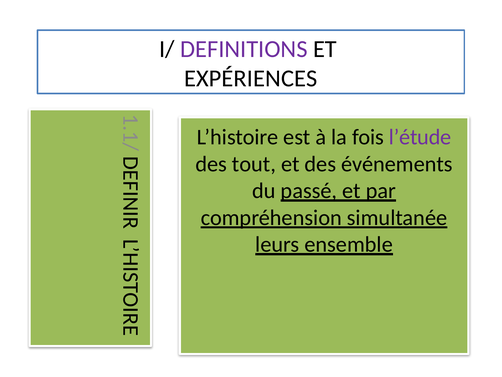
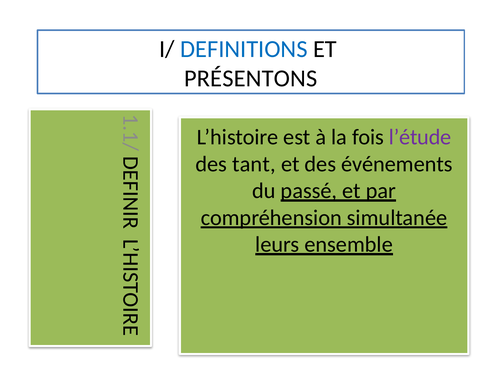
DEFINITIONS colour: purple -> blue
EXPÉRIENCES: EXPÉRIENCES -> PRÉSENTONS
tout: tout -> tant
